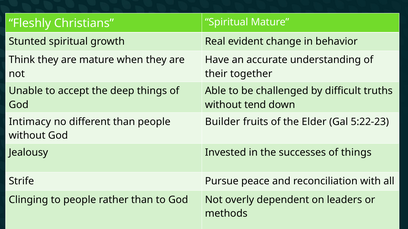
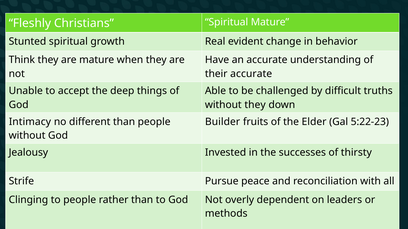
their together: together -> accurate
without tend: tend -> they
of things: things -> thirsty
